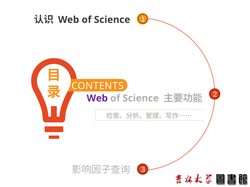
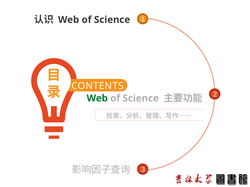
Web at (97, 99) colour: purple -> green
